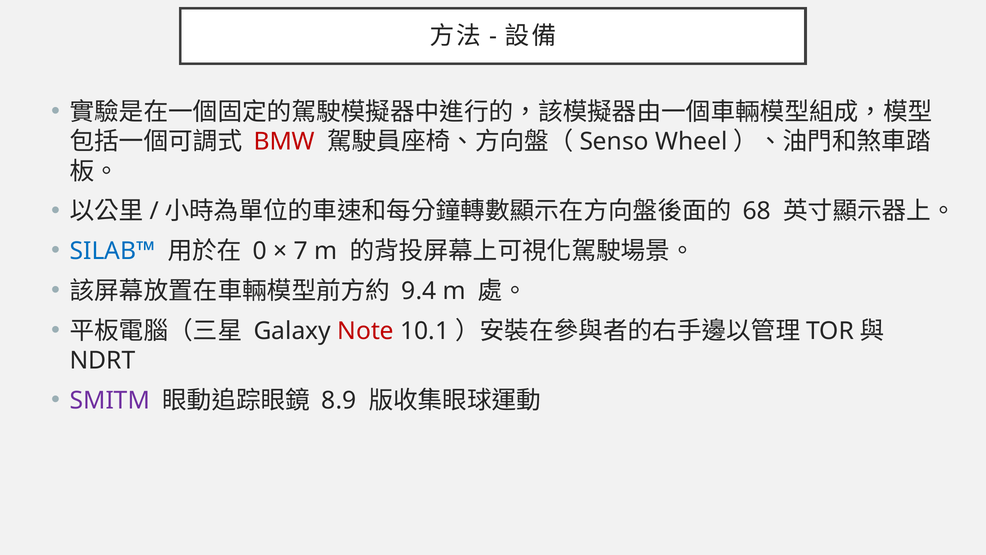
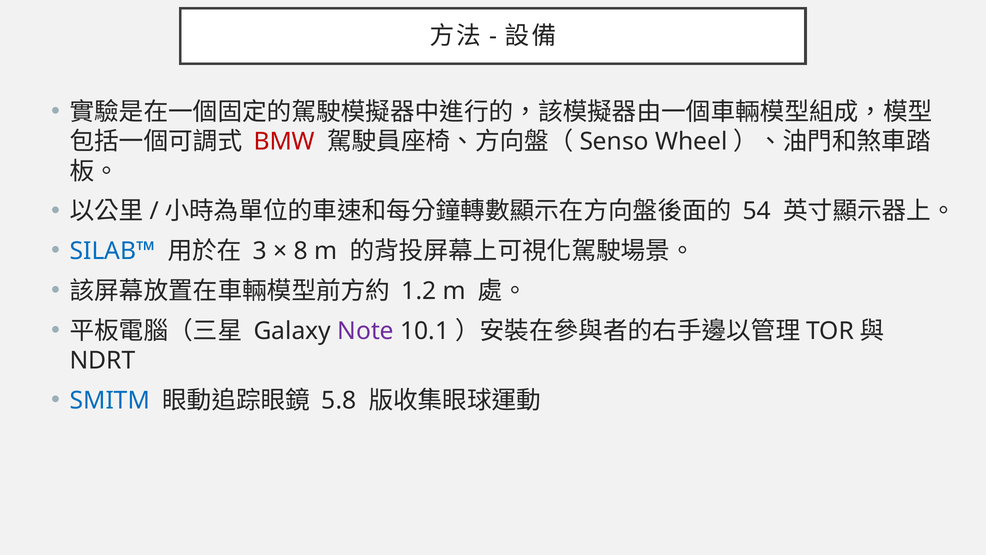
68: 68 -> 54
0: 0 -> 3
7: 7 -> 8
9.4: 9.4 -> 1.2
Note colour: red -> purple
SMITM colour: purple -> blue
8.9: 8.9 -> 5.8
